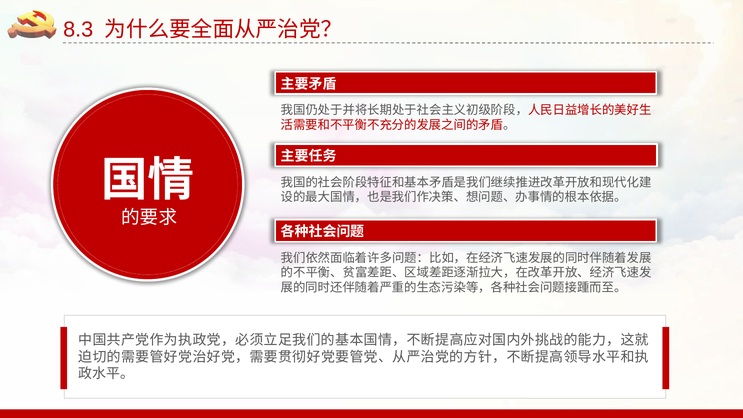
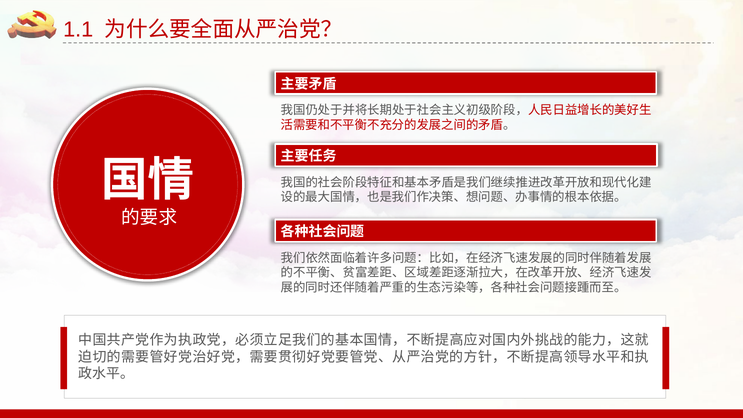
8.3: 8.3 -> 1.1
